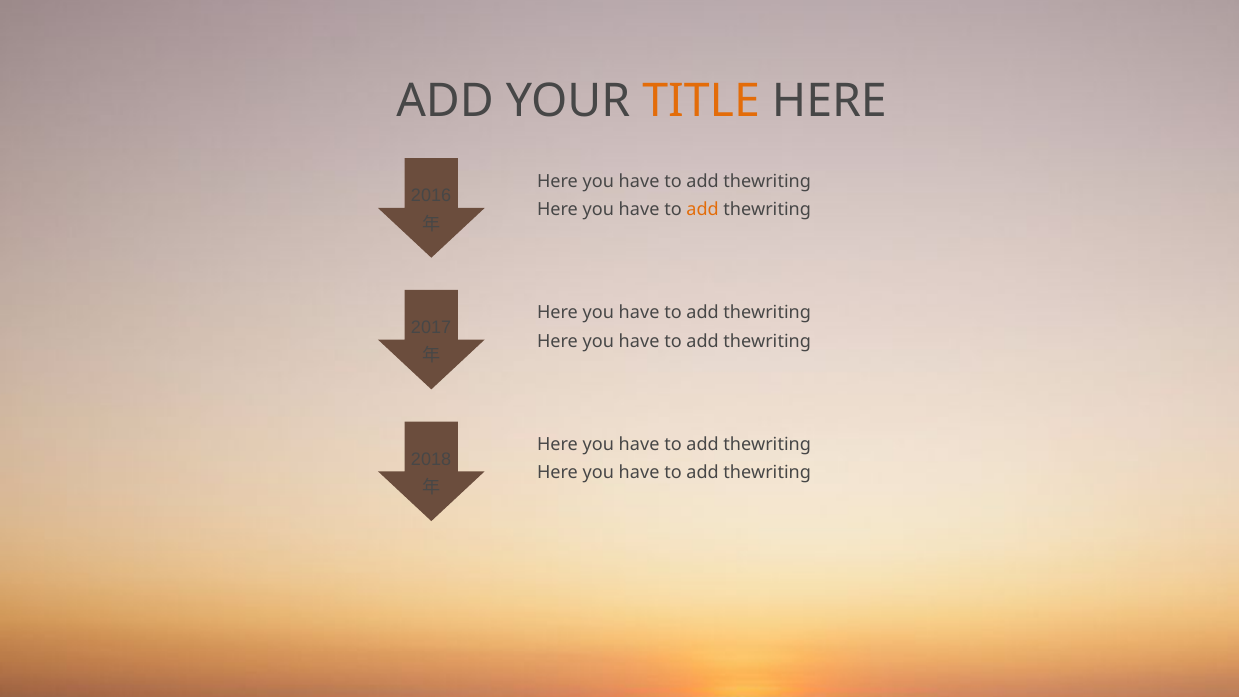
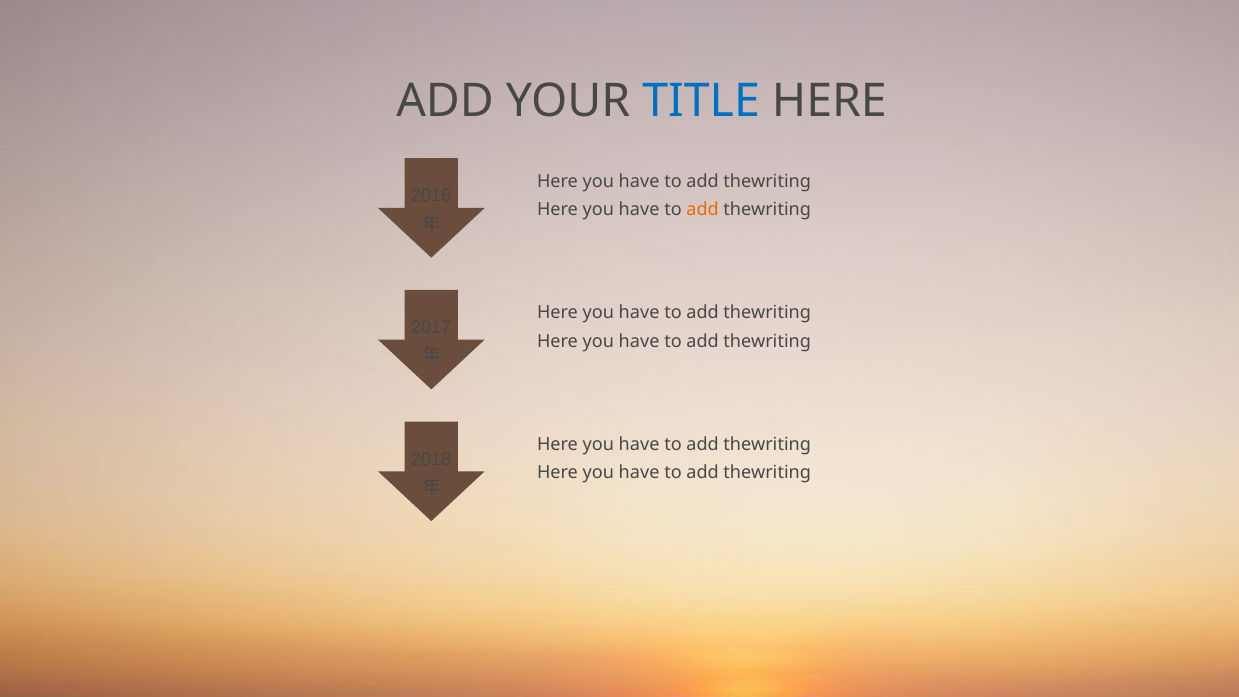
TITLE colour: orange -> blue
